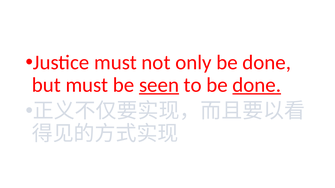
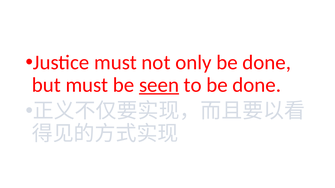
done at (257, 85) underline: present -> none
